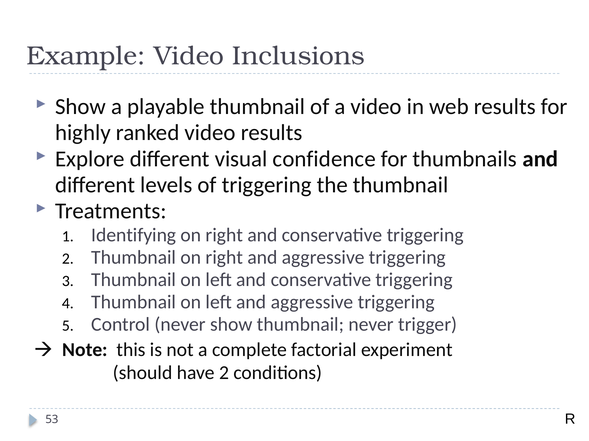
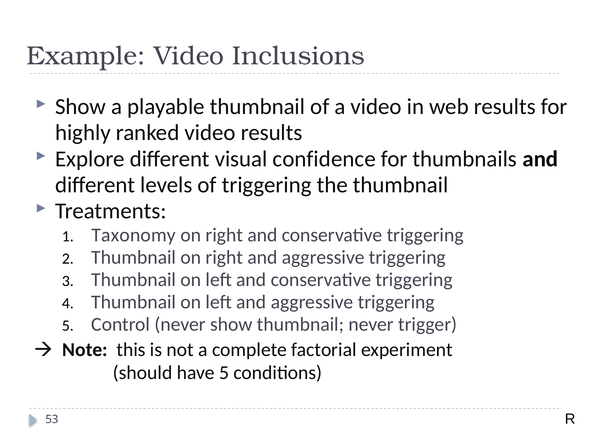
Identifying: Identifying -> Taxonomy
have 2: 2 -> 5
